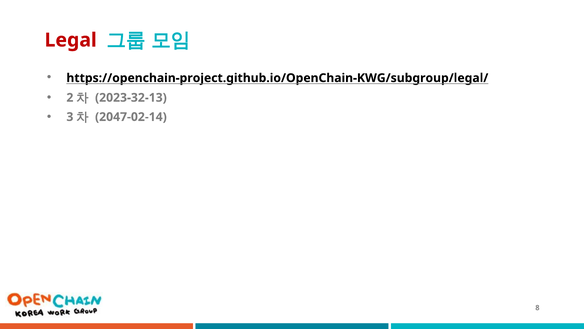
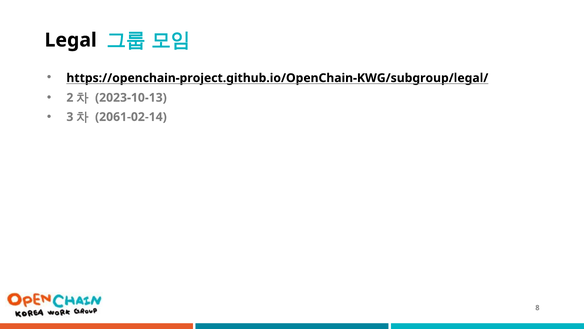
Legal colour: red -> black
2023-32-13: 2023-32-13 -> 2023-10-13
2047-02-14: 2047-02-14 -> 2061-02-14
